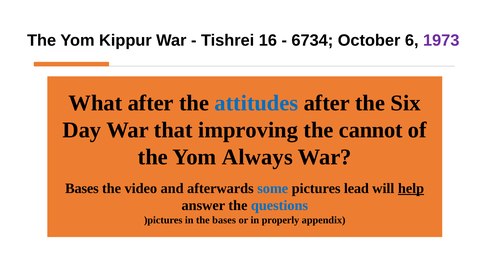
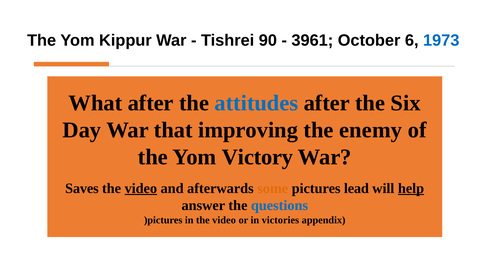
16: 16 -> 90
6734: 6734 -> 3961
1973 colour: purple -> blue
cannot: cannot -> enemy
Always: Always -> Victory
Bases at (82, 188): Bases -> Saves
video at (141, 188) underline: none -> present
some colour: blue -> orange
in the bases: bases -> video
properly: properly -> victories
